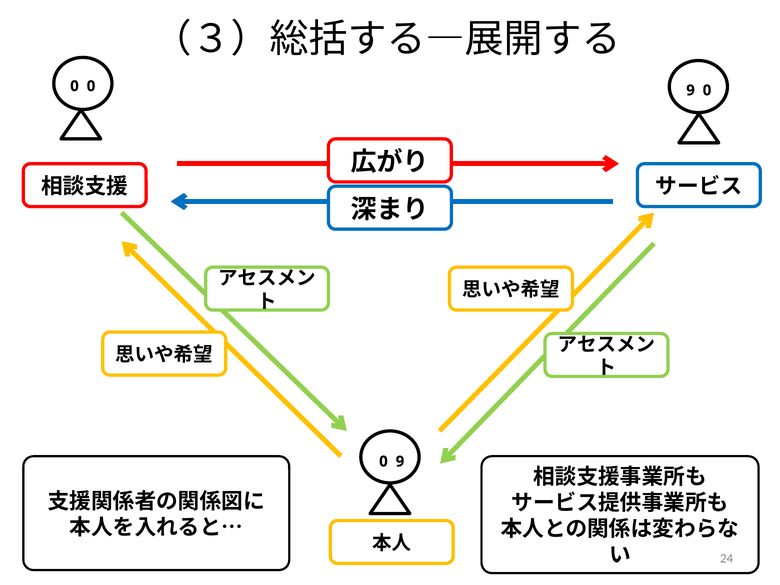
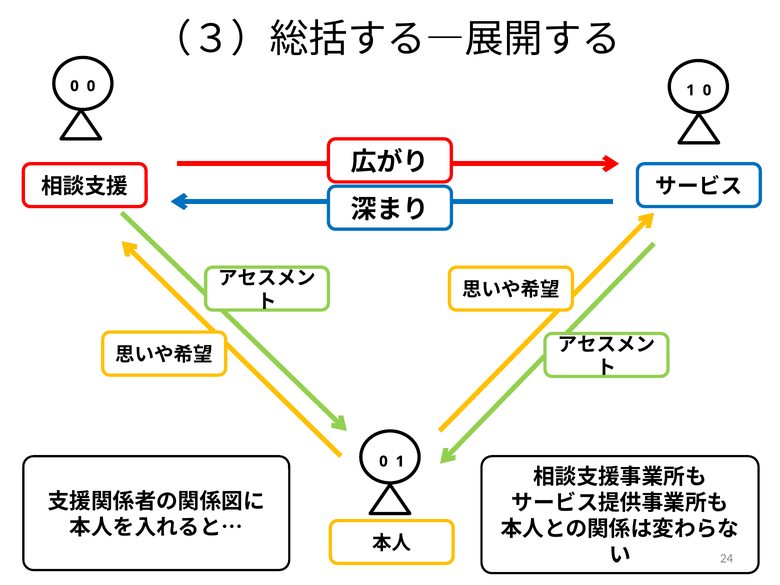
0 0 9: 9 -> 1
9 at (400, 461): 9 -> 1
